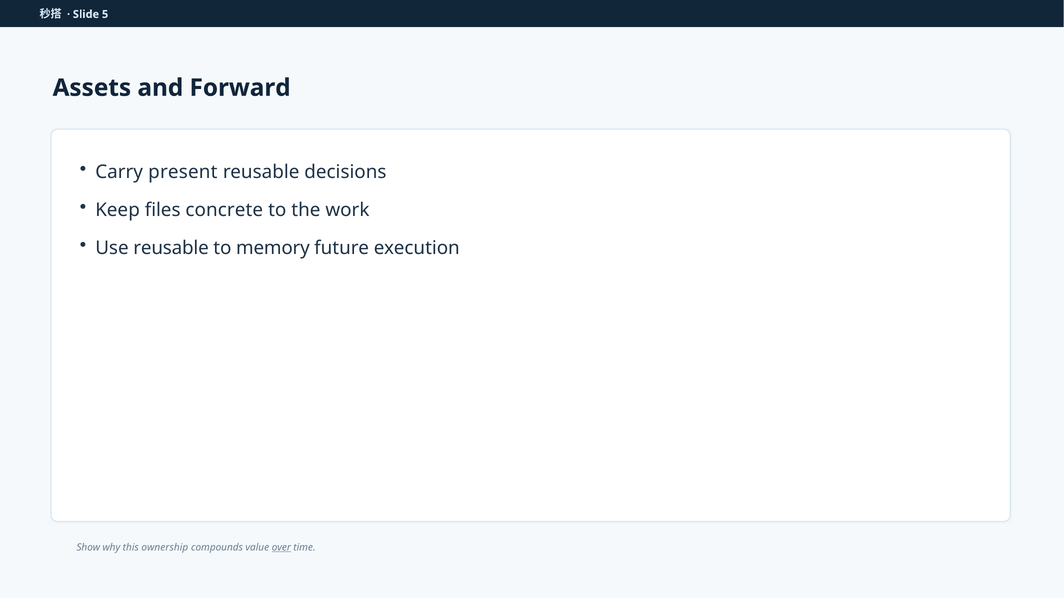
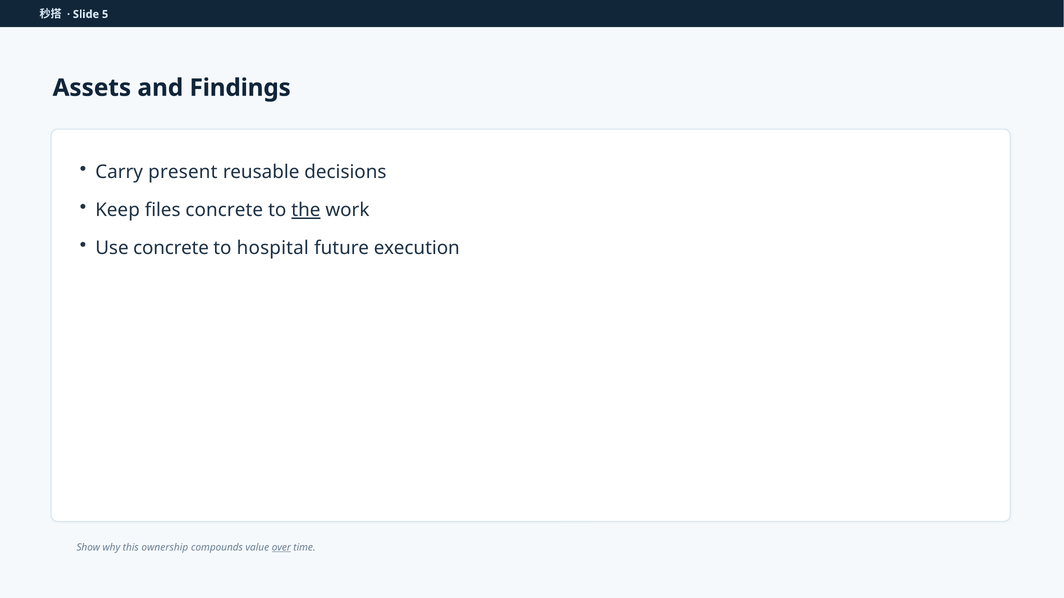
Forward: Forward -> Findings
the underline: none -> present
Use reusable: reusable -> concrete
memory: memory -> hospital
